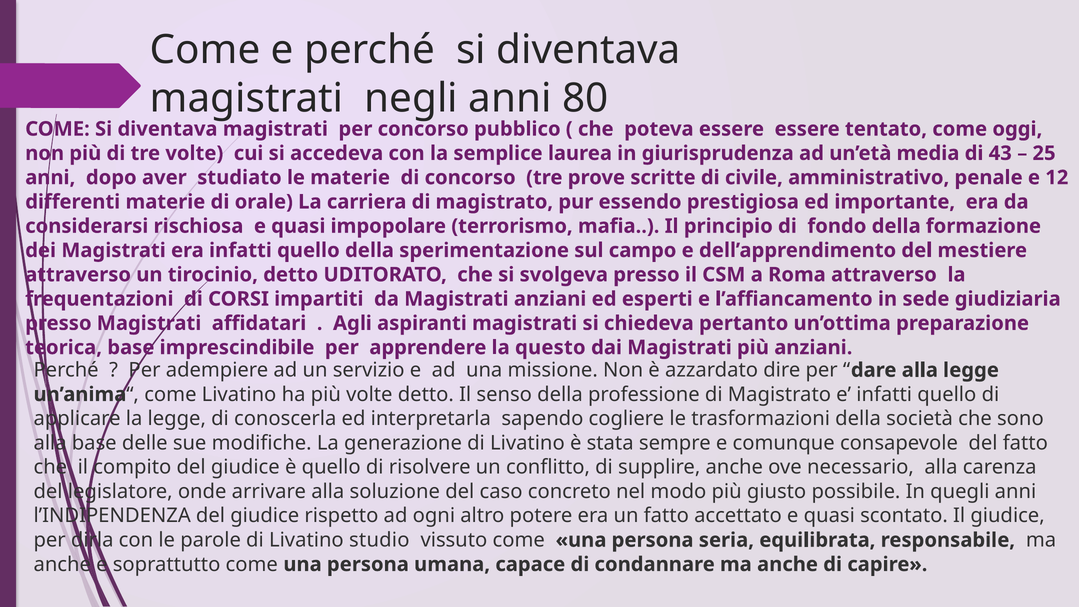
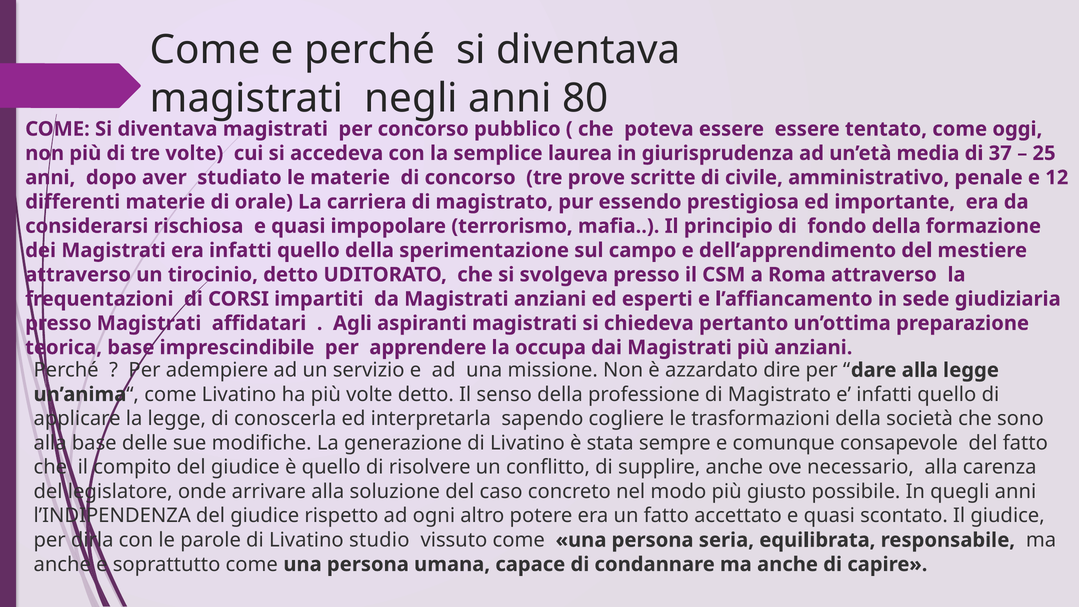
43: 43 -> 37
questo: questo -> occupa
